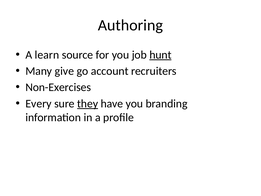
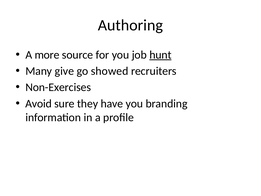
learn: learn -> more
account: account -> showed
Every: Every -> Avoid
they underline: present -> none
